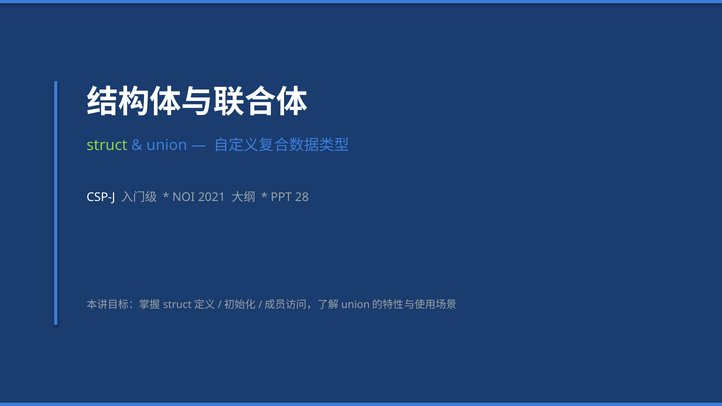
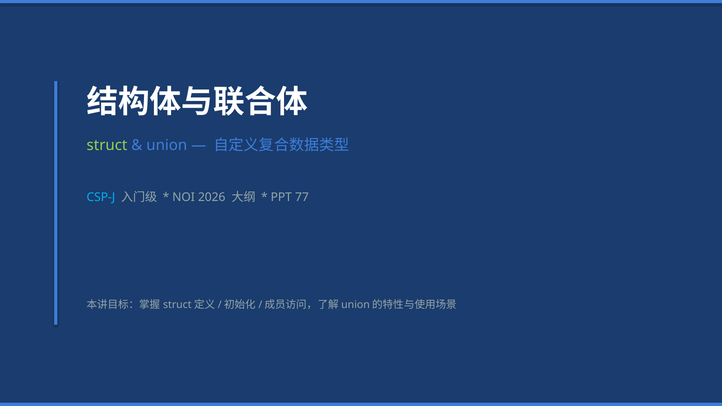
CSP-J colour: white -> light blue
2021: 2021 -> 2026
28: 28 -> 77
